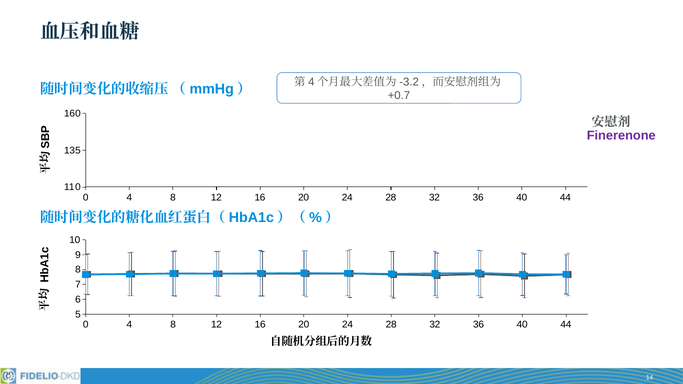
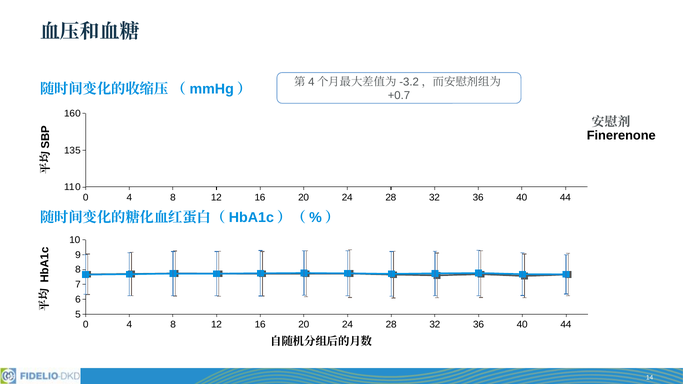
Finerenone colour: purple -> black
